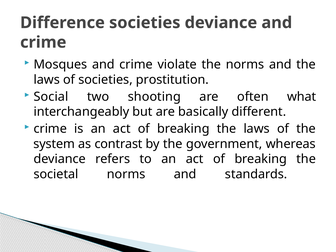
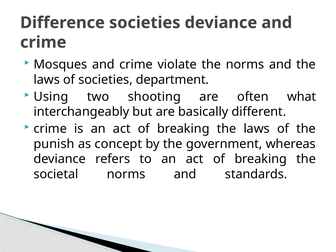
prostitution: prostitution -> department
Social: Social -> Using
system: system -> punish
contrast: contrast -> concept
